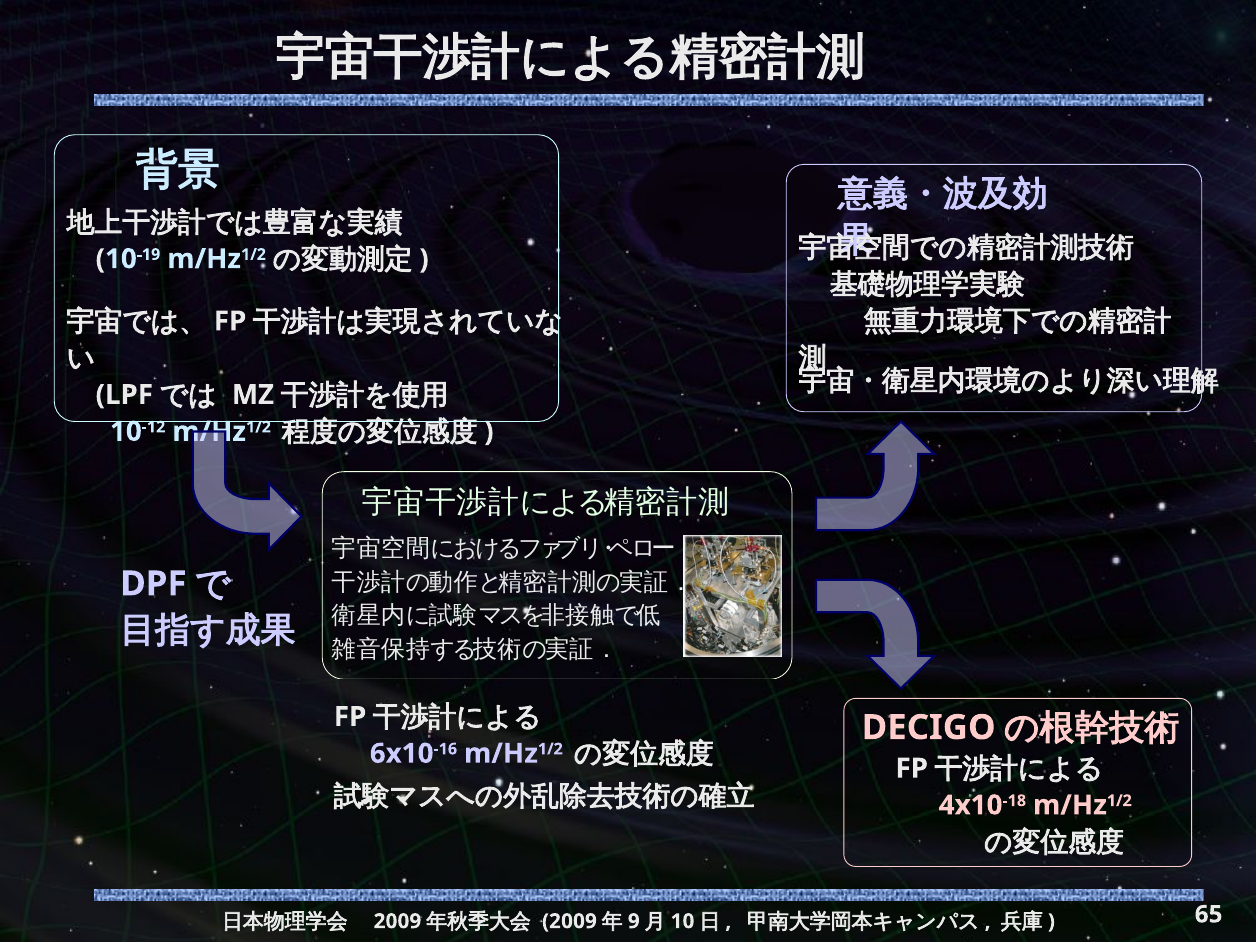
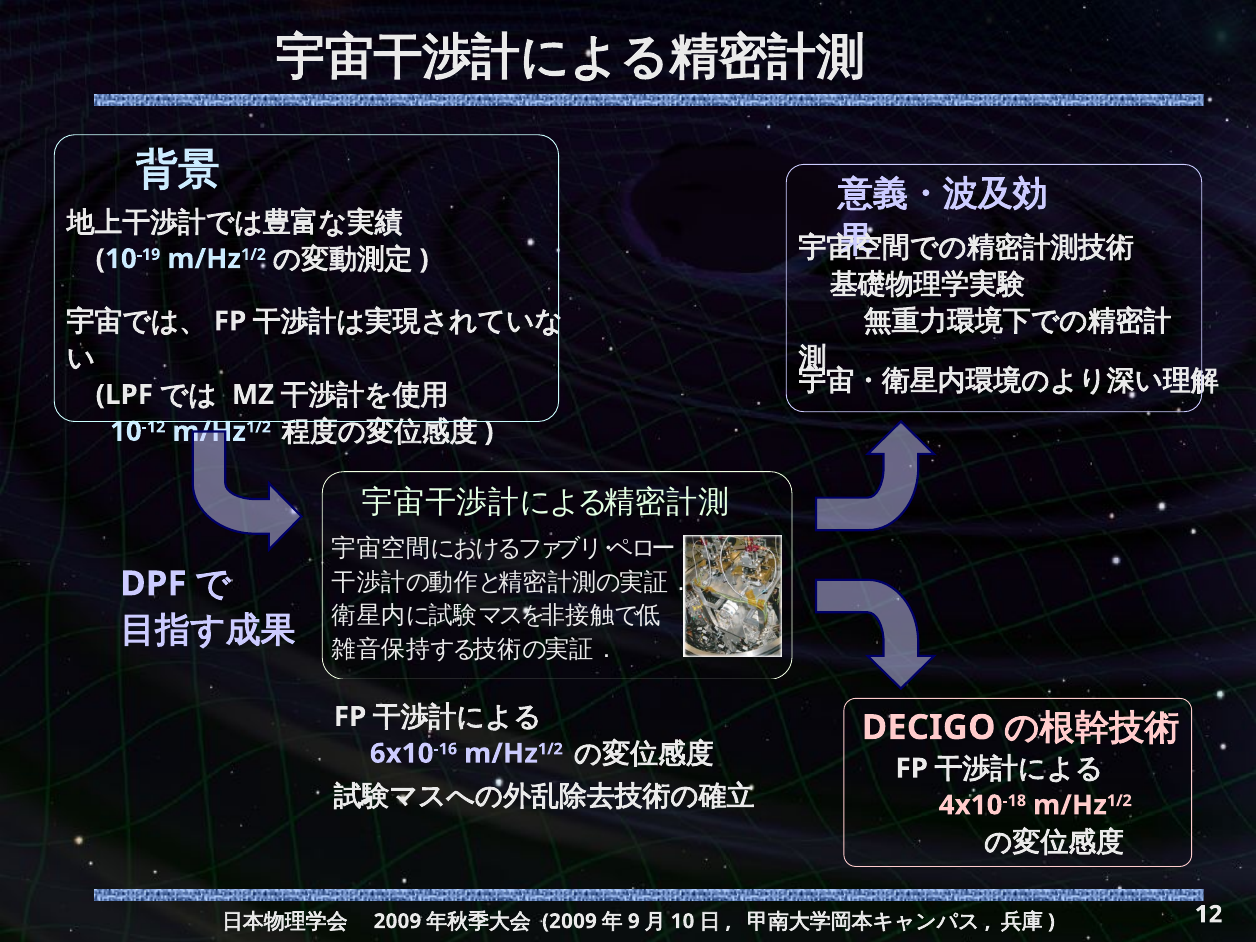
65: 65 -> 12
